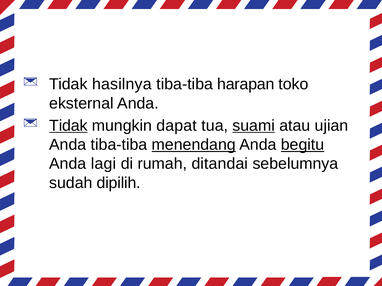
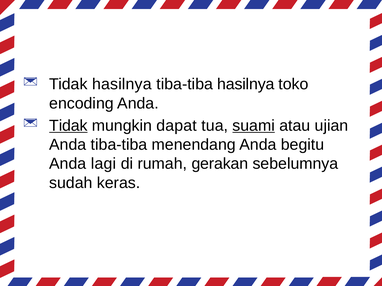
tiba-tiba harapan: harapan -> hasilnya
eksternal: eksternal -> encoding
menendang underline: present -> none
begitu underline: present -> none
ditandai: ditandai -> gerakan
dipilih: dipilih -> keras
